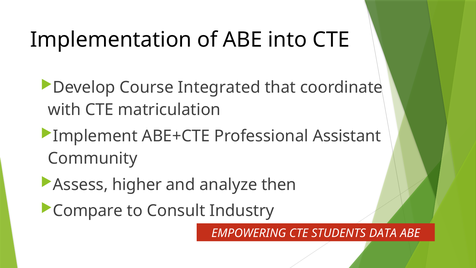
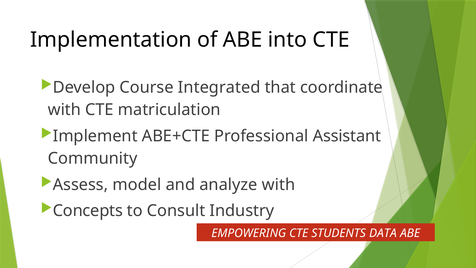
higher: higher -> model
analyze then: then -> with
Compare: Compare -> Concepts
